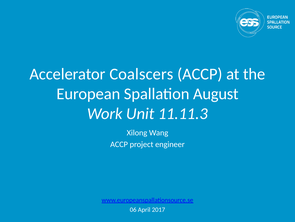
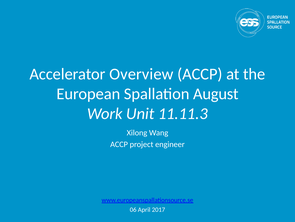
Coalscers: Coalscers -> Overview
